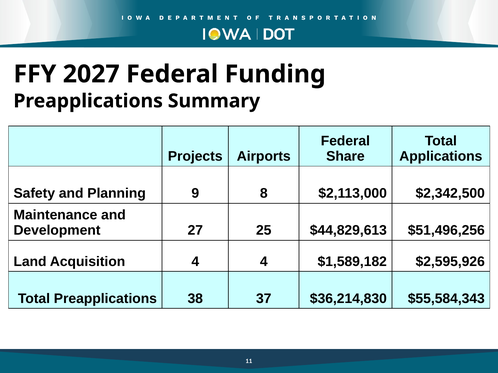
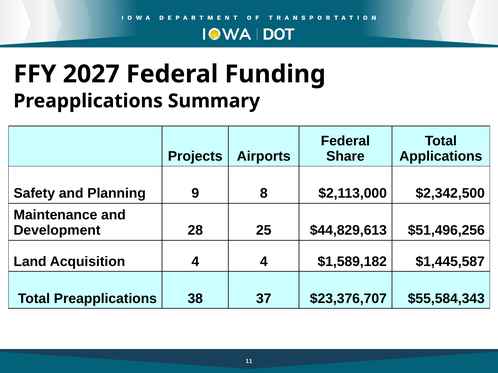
27: 27 -> 28
$2,595,926: $2,595,926 -> $1,445,587
$36,214,830: $36,214,830 -> $23,376,707
